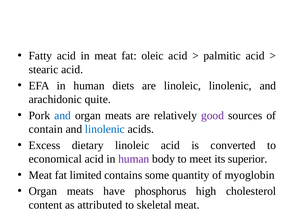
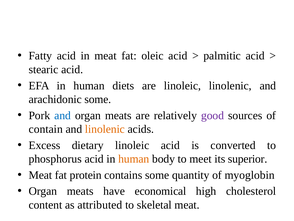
arachidonic quite: quite -> some
linolenic at (105, 129) colour: blue -> orange
economical: economical -> phosphorus
human at (134, 159) colour: purple -> orange
limited: limited -> protein
phosphorus: phosphorus -> economical
